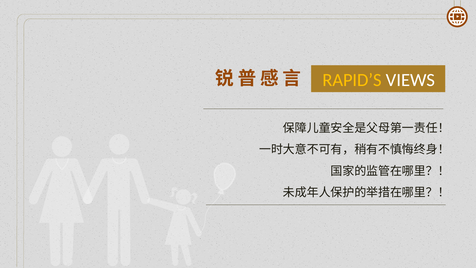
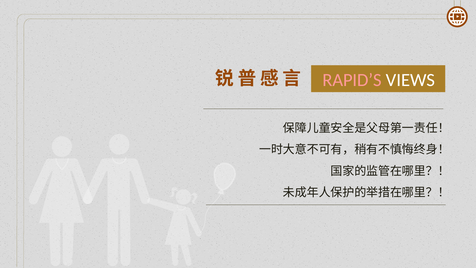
RAPID’S colour: yellow -> pink
